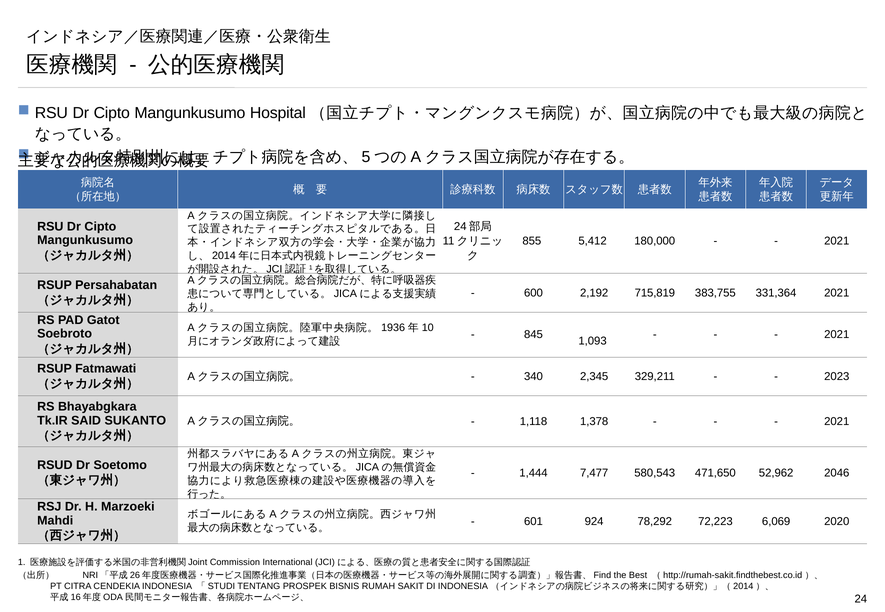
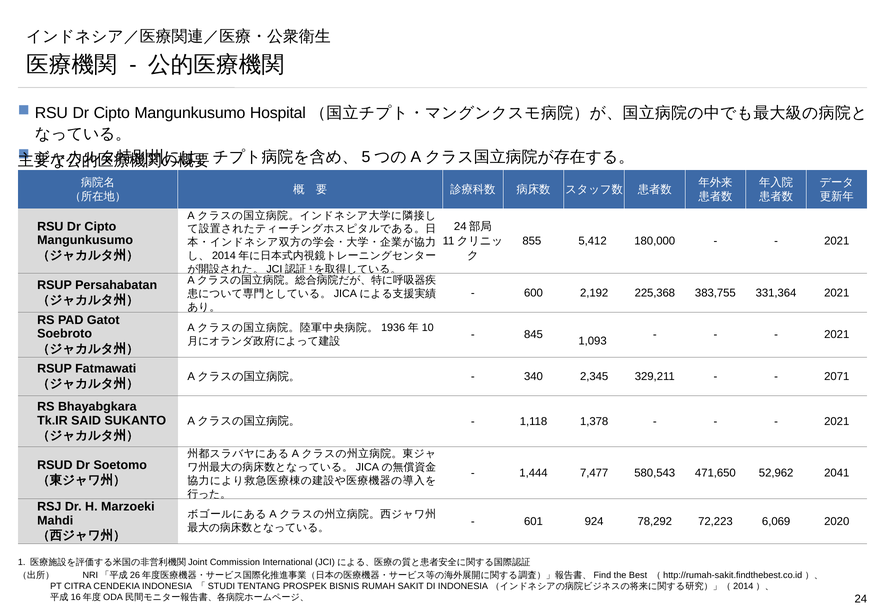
715,819: 715,819 -> 225,368
2023: 2023 -> 2071
2046: 2046 -> 2041
